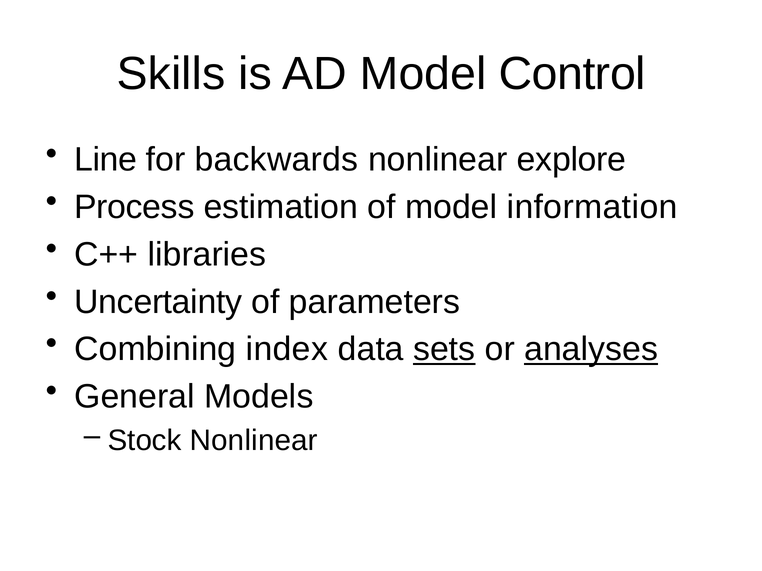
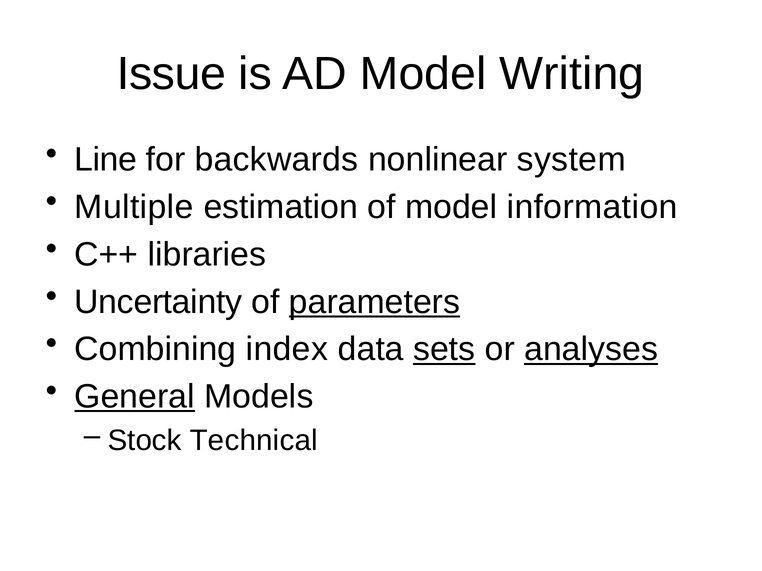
Skills: Skills -> Issue
Control: Control -> Writing
explore: explore -> system
Process: Process -> Multiple
parameters underline: none -> present
General underline: none -> present
Stock Nonlinear: Nonlinear -> Technical
